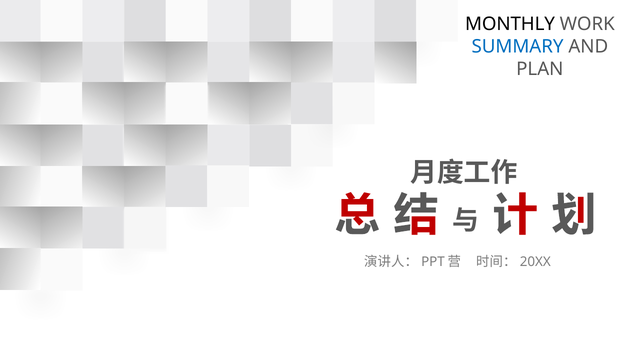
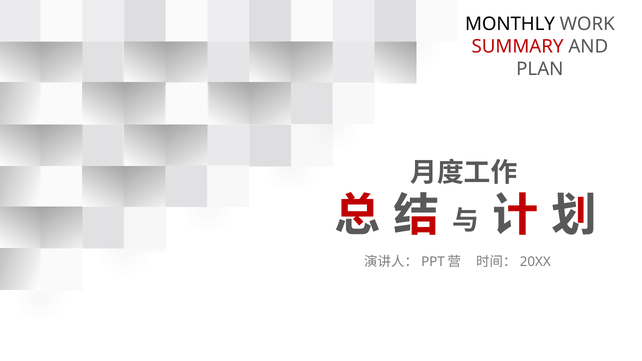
SUMMARY colour: blue -> red
